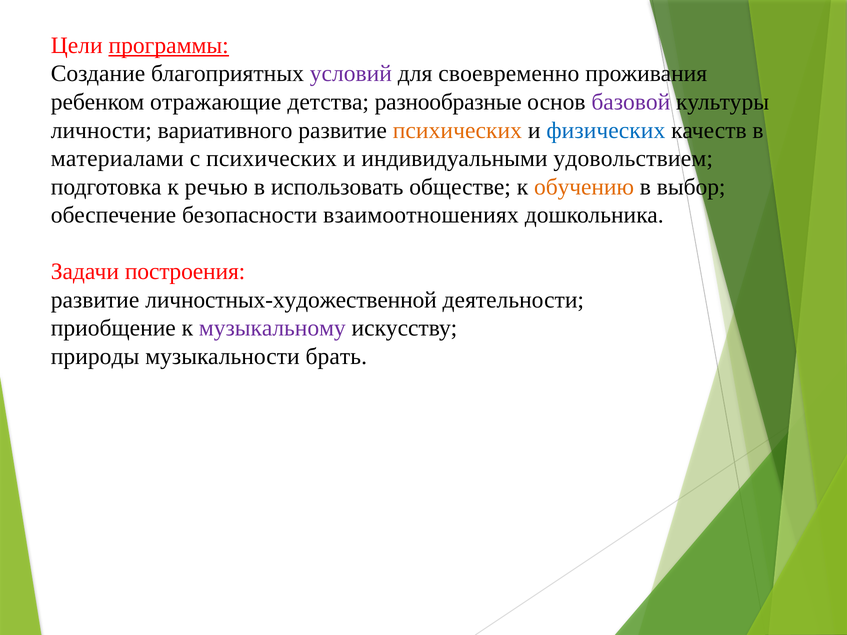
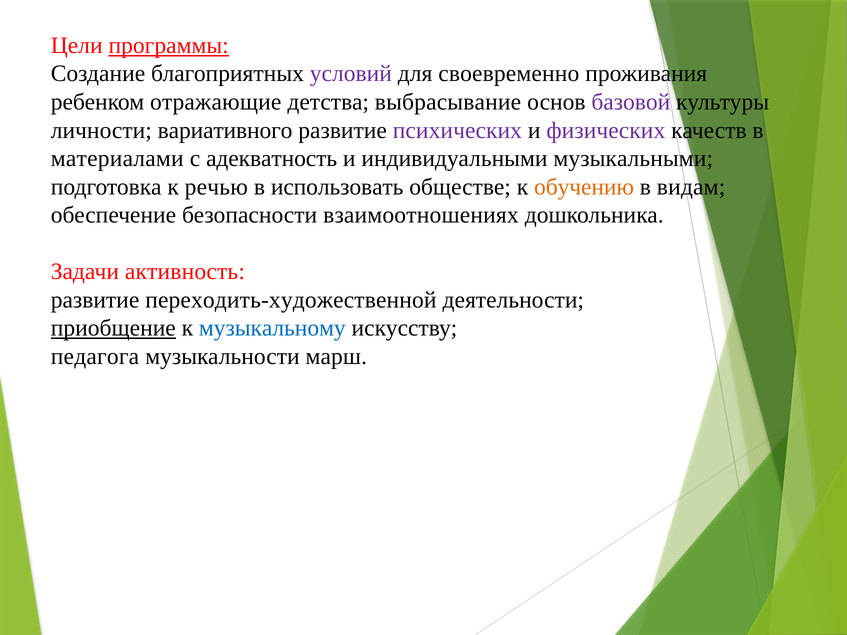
разнообразные: разнообразные -> выбрасывание
психических at (457, 130) colour: orange -> purple
физических colour: blue -> purple
с психических: психических -> адекватность
удовольствием: удовольствием -> музыкальными
выбор: выбор -> видам
построения: построения -> активность
личностных-художественной: личностных-художественной -> переходить-художественной
приобщение underline: none -> present
музыкальному colour: purple -> blue
природы: природы -> педагога
брать: брать -> марш
